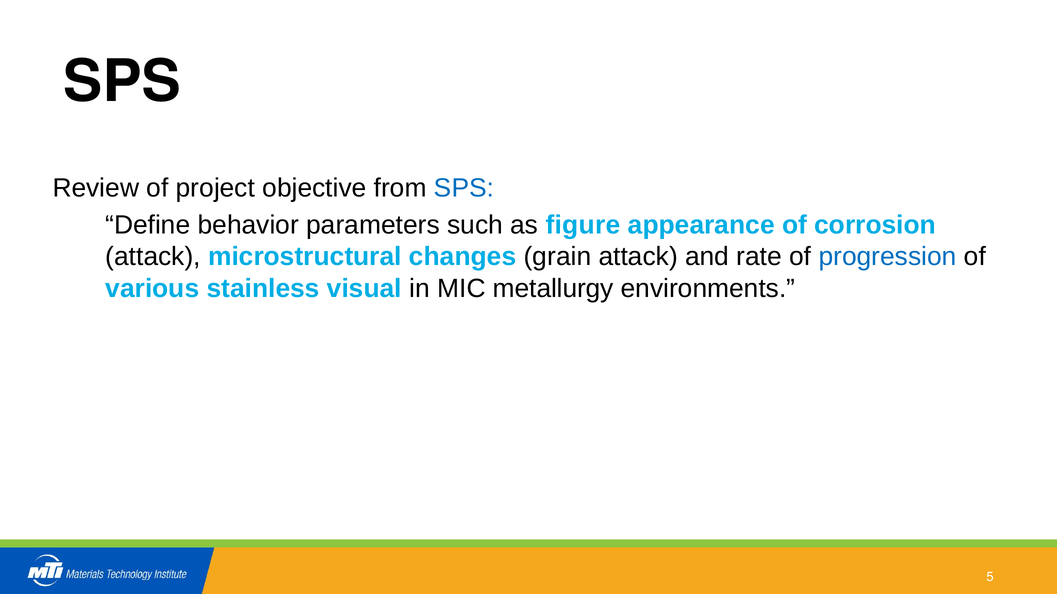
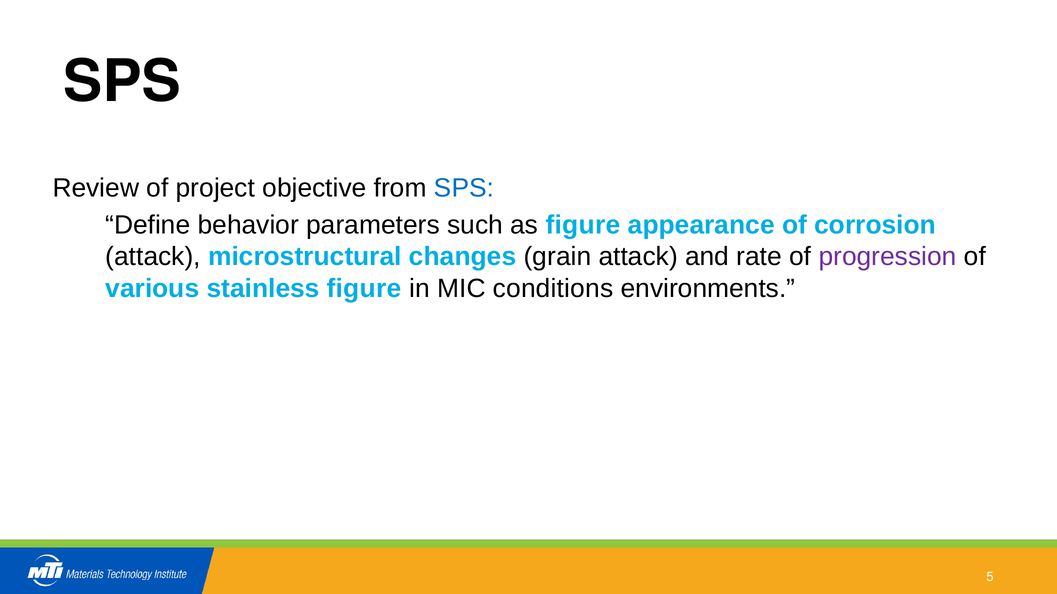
progression colour: blue -> purple
stainless visual: visual -> figure
metallurgy: metallurgy -> conditions
